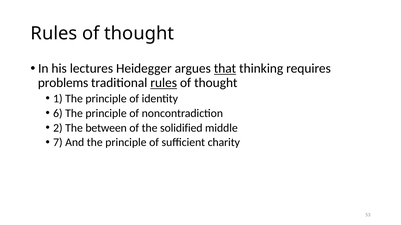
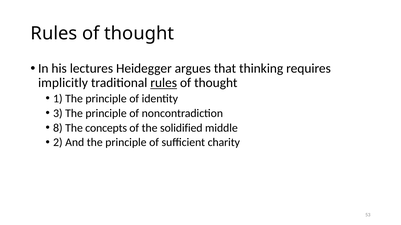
that underline: present -> none
problems: problems -> implicitly
6: 6 -> 3
2: 2 -> 8
between: between -> concepts
7: 7 -> 2
